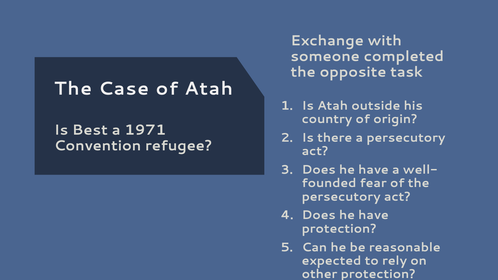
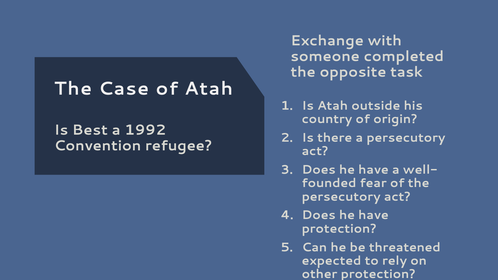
1971: 1971 -> 1992
reasonable: reasonable -> threatened
